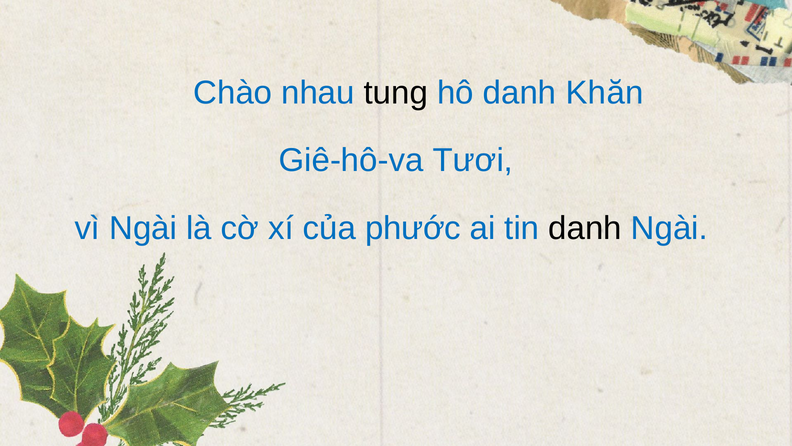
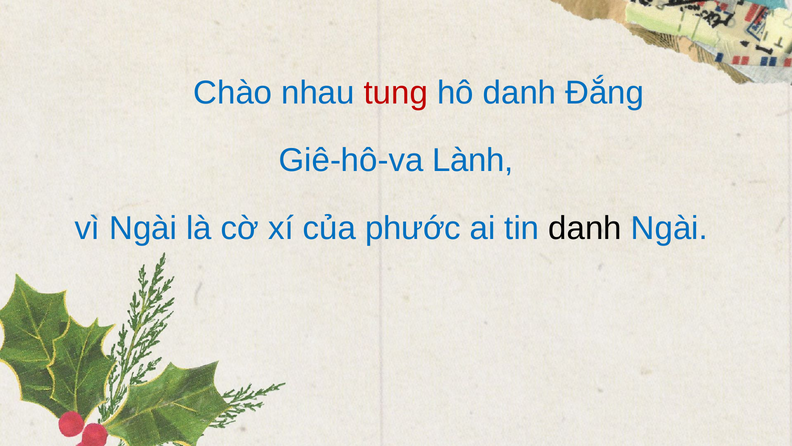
tung colour: black -> red
Khăn: Khăn -> Đắng
Tươi: Tươi -> Lành
